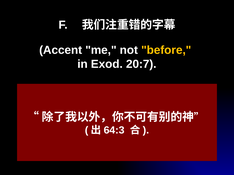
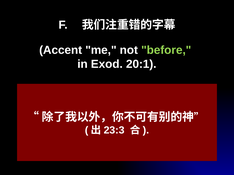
before colour: yellow -> light green
20:7: 20:7 -> 20:1
64:3: 64:3 -> 23:3
